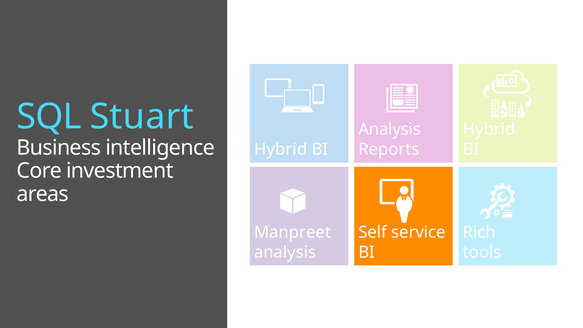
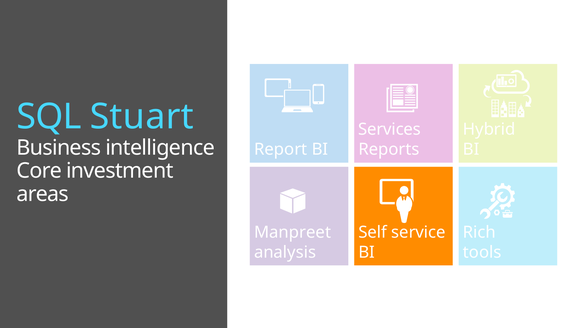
Analysis at (390, 129): Analysis -> Services
Hybrid at (281, 149): Hybrid -> Report
